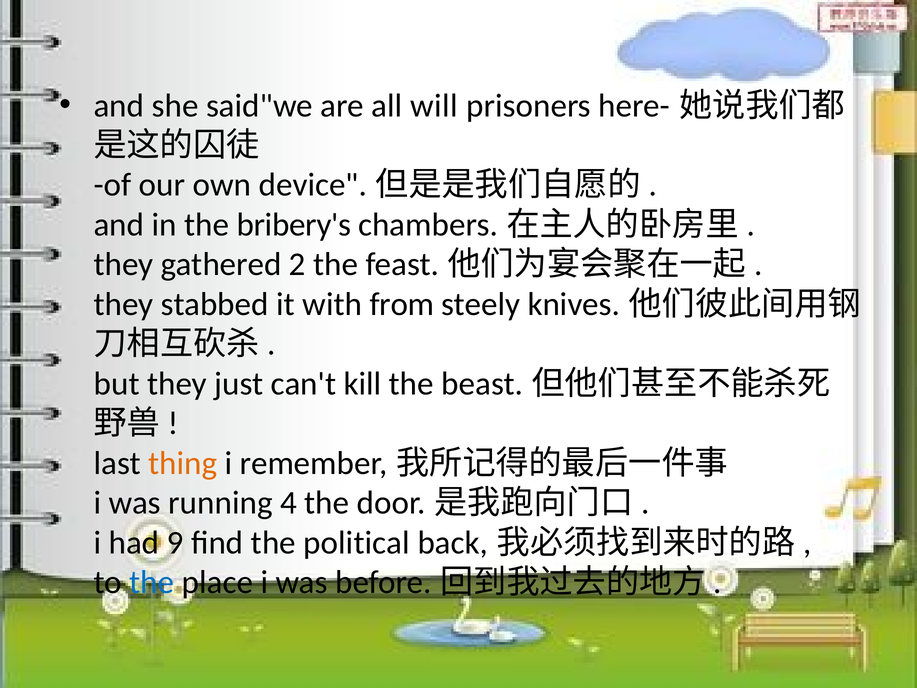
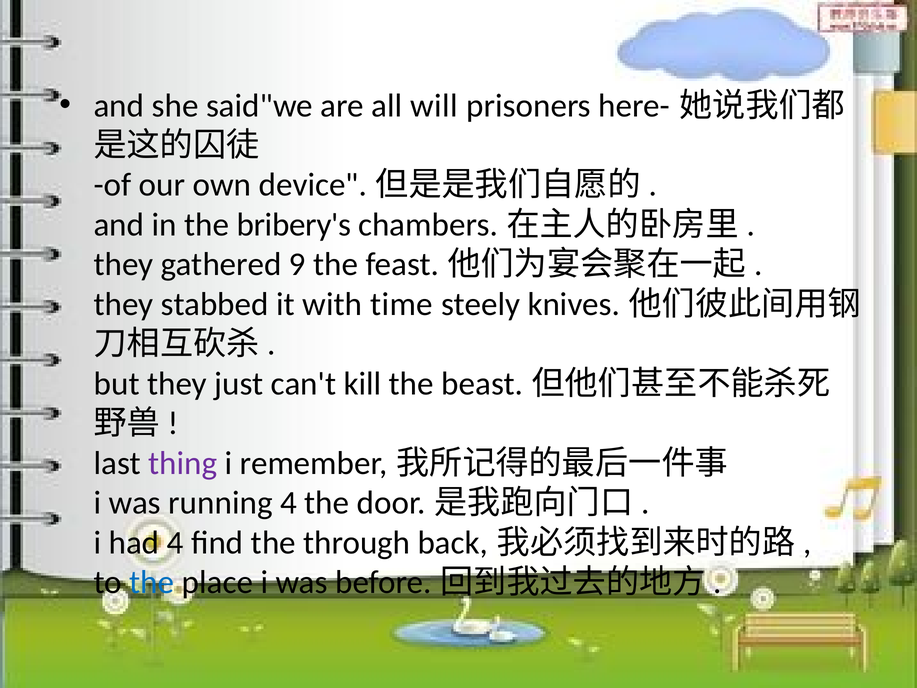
2: 2 -> 9
from: from -> time
thing colour: orange -> purple
had 9: 9 -> 4
political: political -> through
